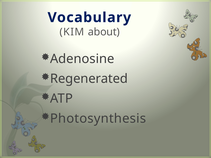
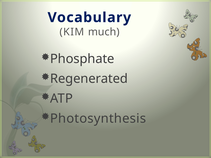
about: about -> much
Adenosine: Adenosine -> Phosphate
